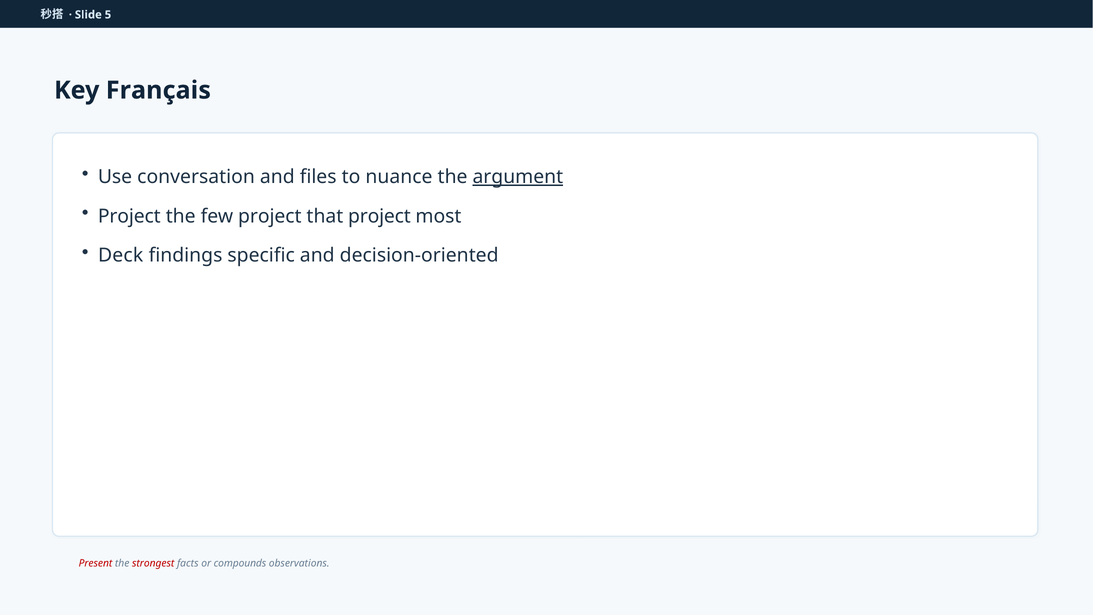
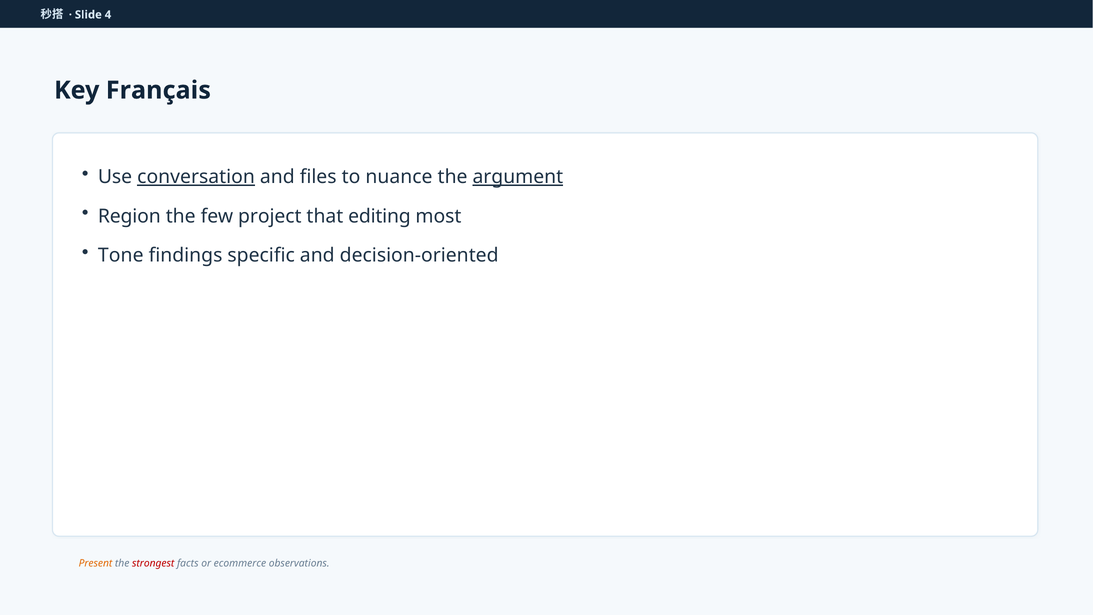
5: 5 -> 4
conversation underline: none -> present
Project at (129, 216): Project -> Region
that project: project -> editing
Deck: Deck -> Tone
Present colour: red -> orange
compounds: compounds -> ecommerce
